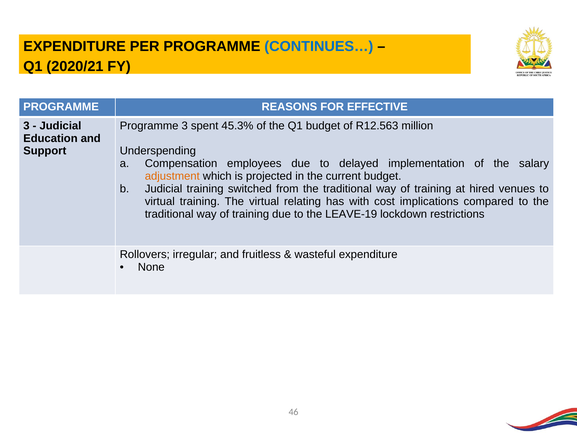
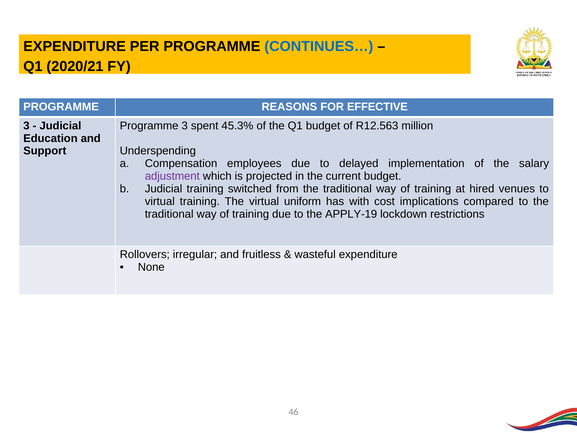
adjustment colour: orange -> purple
relating: relating -> uniform
LEAVE-19: LEAVE-19 -> APPLY-19
